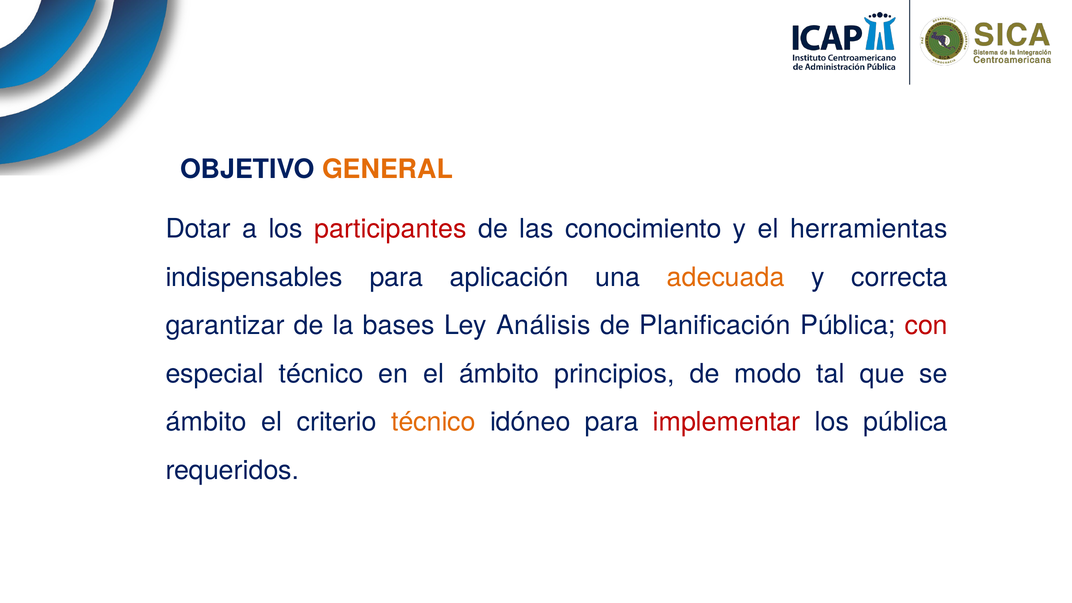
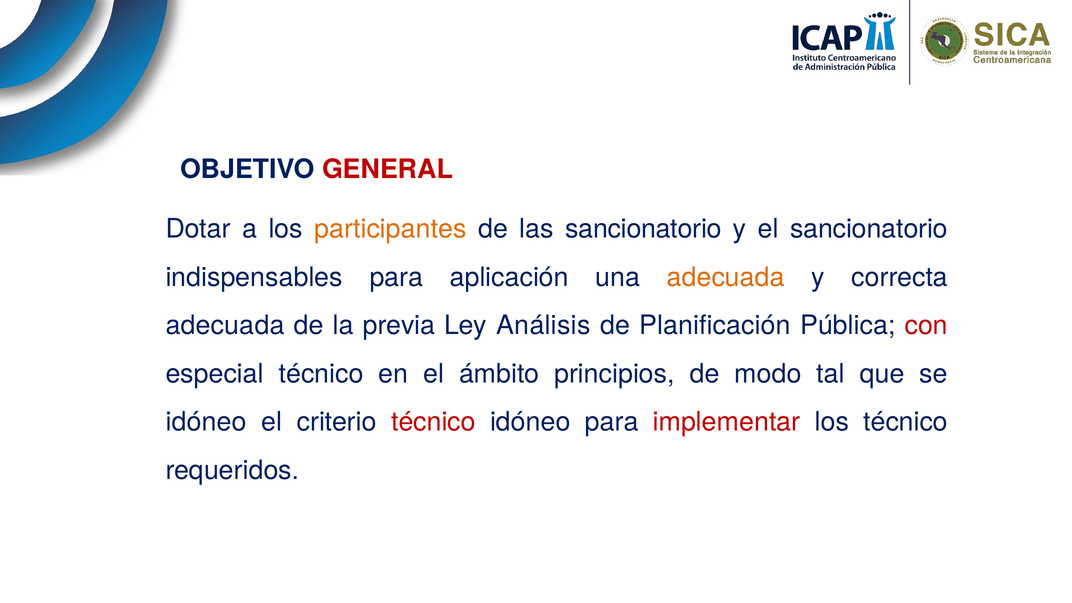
GENERAL colour: orange -> red
participantes colour: red -> orange
las conocimiento: conocimiento -> sancionatorio
el herramientas: herramientas -> sancionatorio
garantizar at (225, 325): garantizar -> adecuada
bases: bases -> previa
ámbito at (206, 422): ámbito -> idóneo
técnico at (433, 422) colour: orange -> red
los pública: pública -> técnico
